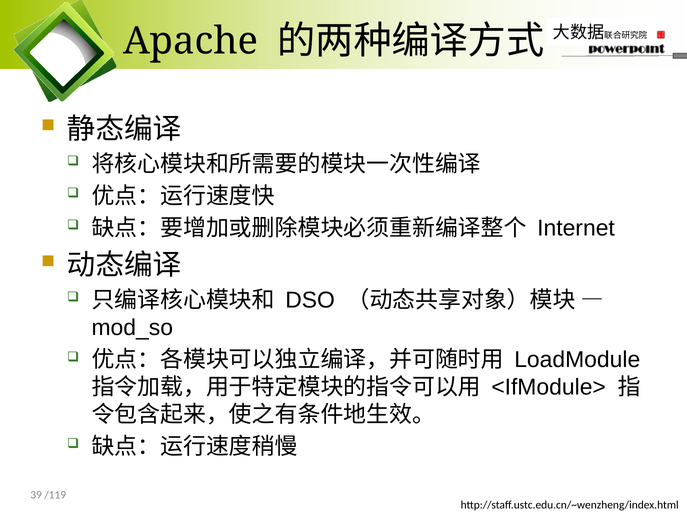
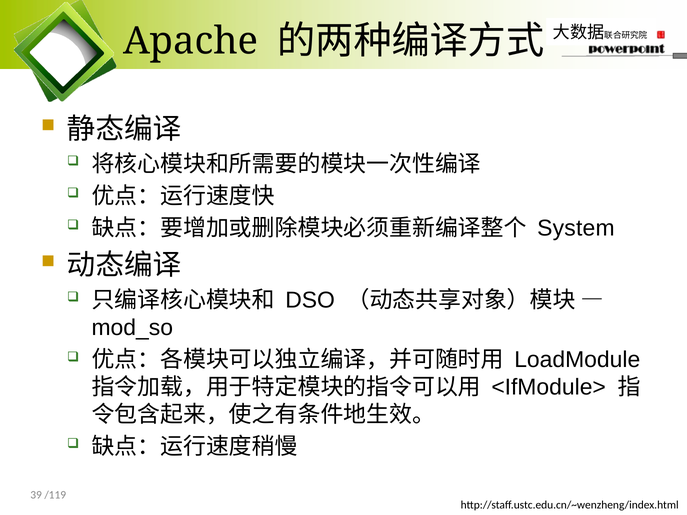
Internet: Internet -> System
